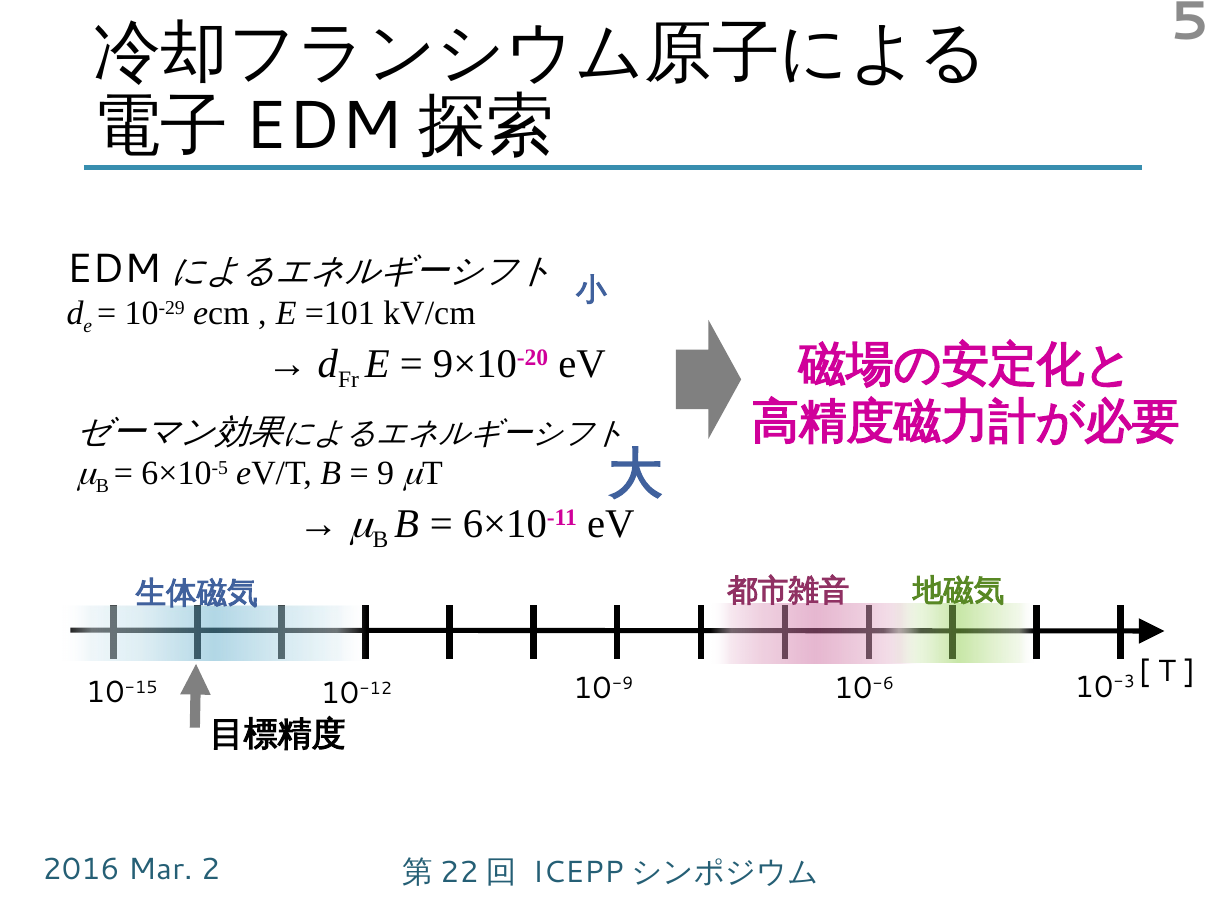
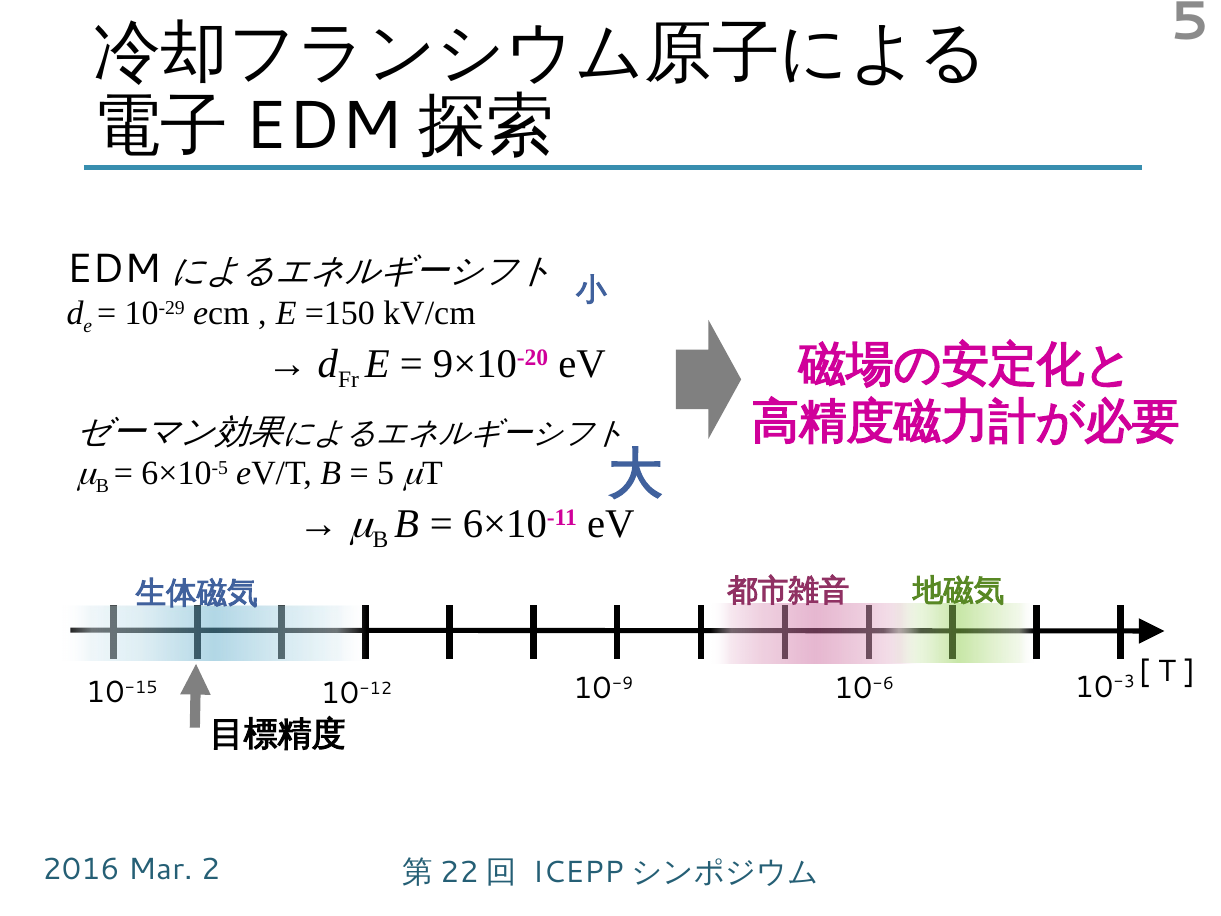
=101: =101 -> =150
9 at (385, 473): 9 -> 5
